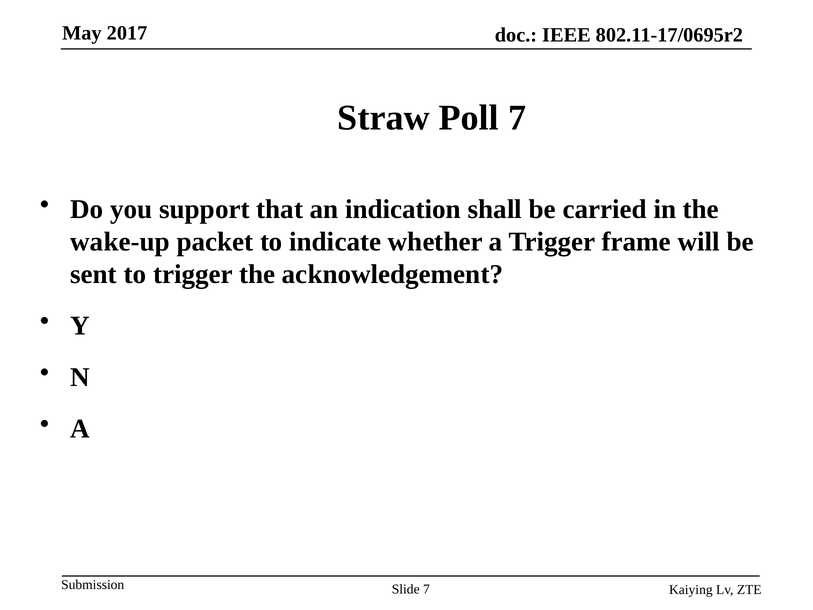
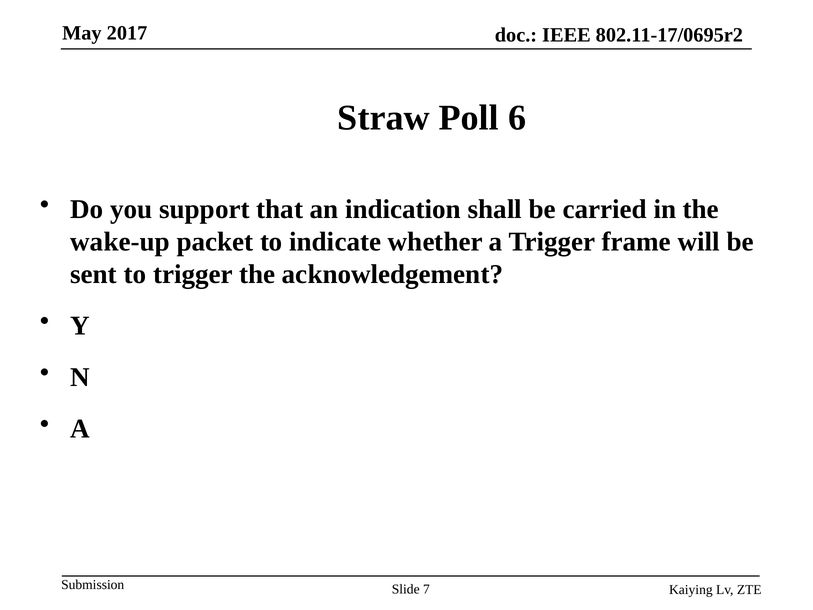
Poll 7: 7 -> 6
